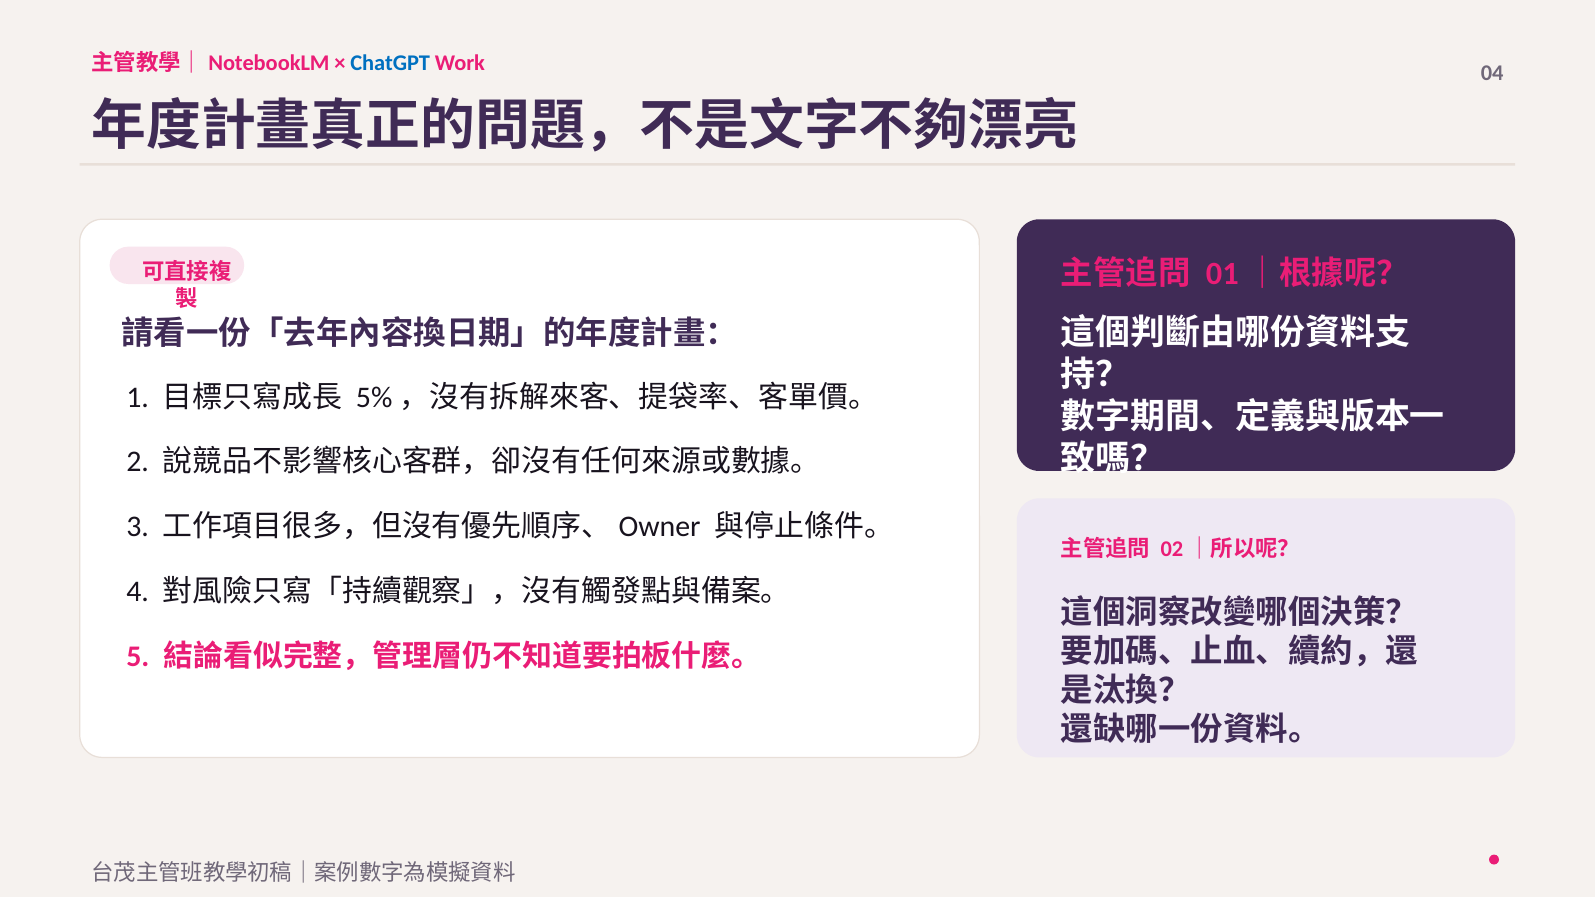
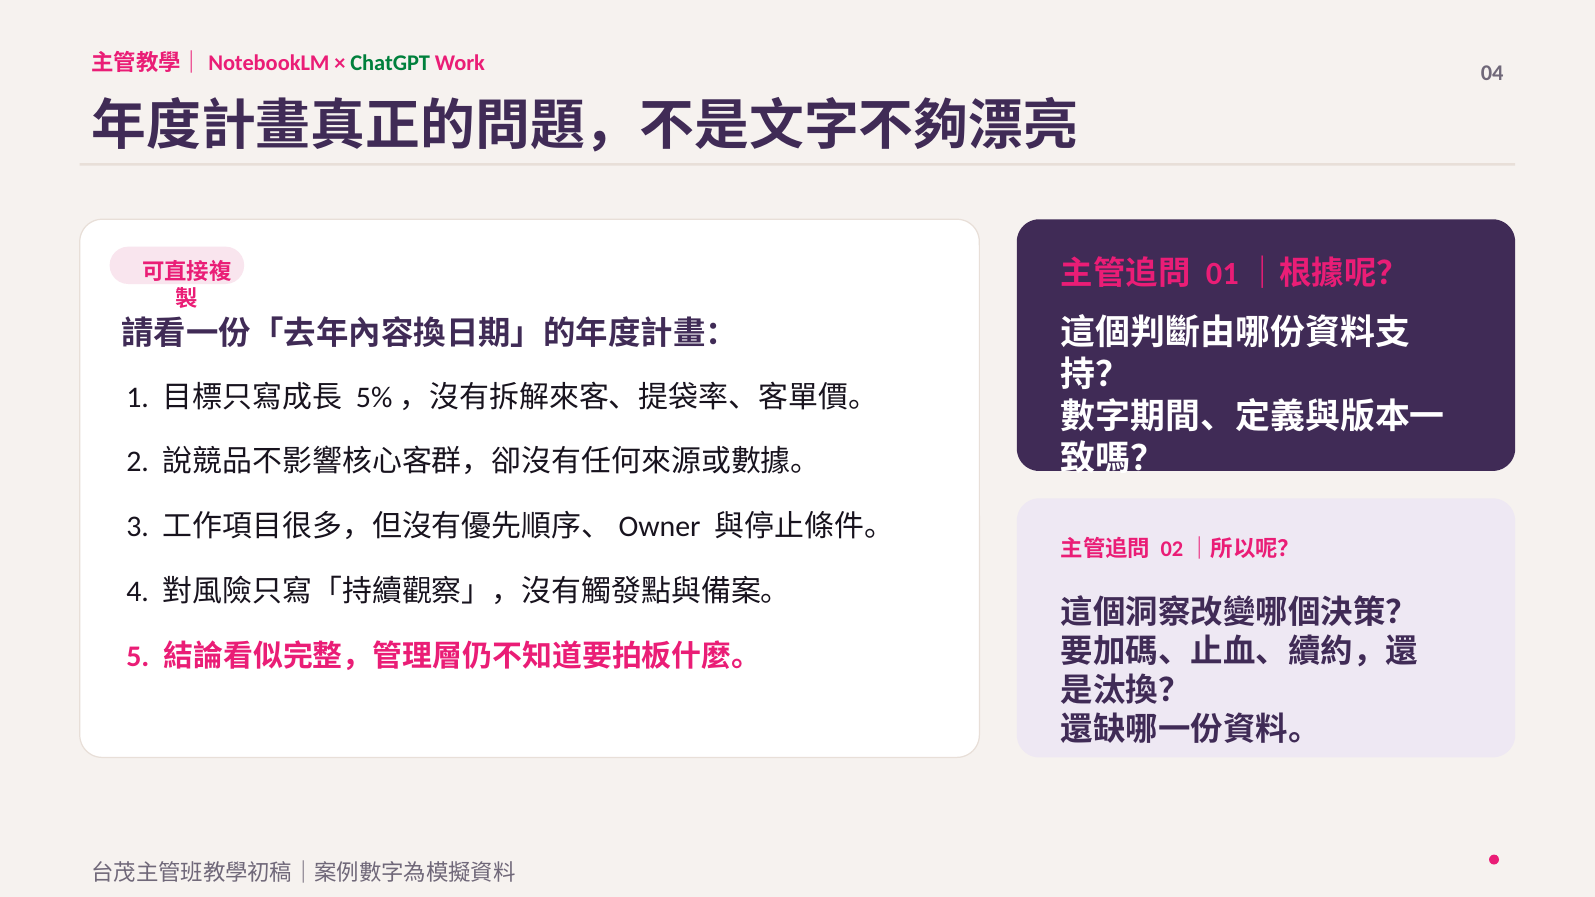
ChatGPT colour: blue -> green
